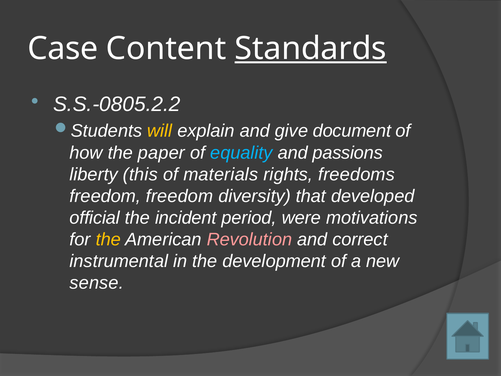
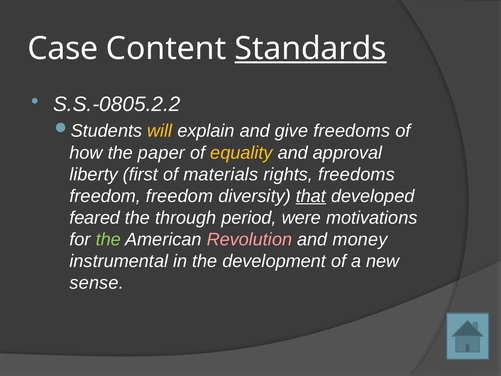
give document: document -> freedoms
equality colour: light blue -> yellow
passions: passions -> approval
this: this -> first
that underline: none -> present
official: official -> feared
incident: incident -> through
the at (108, 239) colour: yellow -> light green
correct: correct -> money
